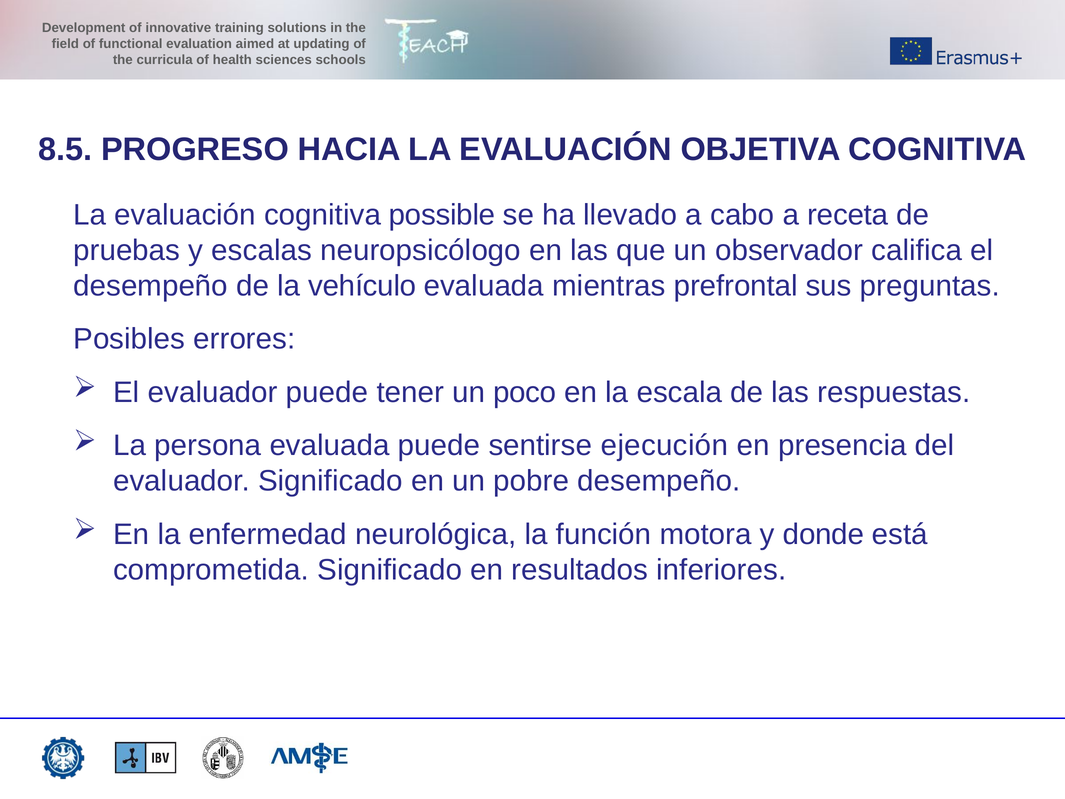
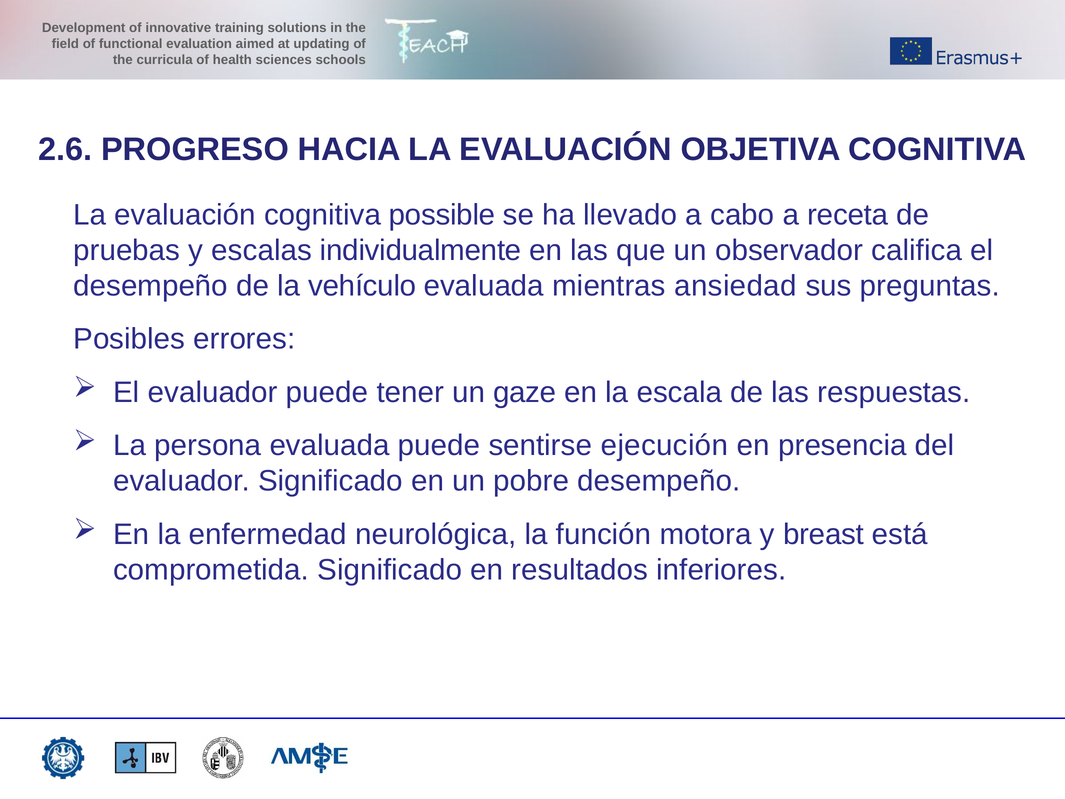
8.5: 8.5 -> 2.6
neuropsicólogo: neuropsicólogo -> individualmente
prefrontal: prefrontal -> ansiedad
poco: poco -> gaze
donde: donde -> breast
